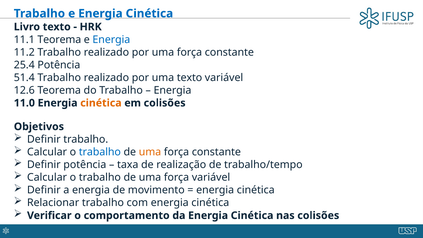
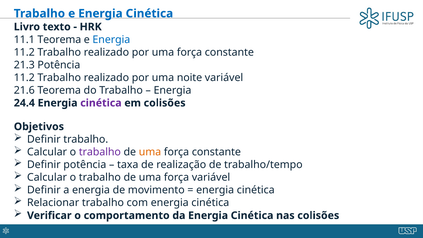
25.4: 25.4 -> 21.3
51.4 at (24, 78): 51.4 -> 11.2
uma texto: texto -> noite
12.6: 12.6 -> 21.6
11.0: 11.0 -> 24.4
cinética at (101, 103) colour: orange -> purple
trabalho at (100, 152) colour: blue -> purple
